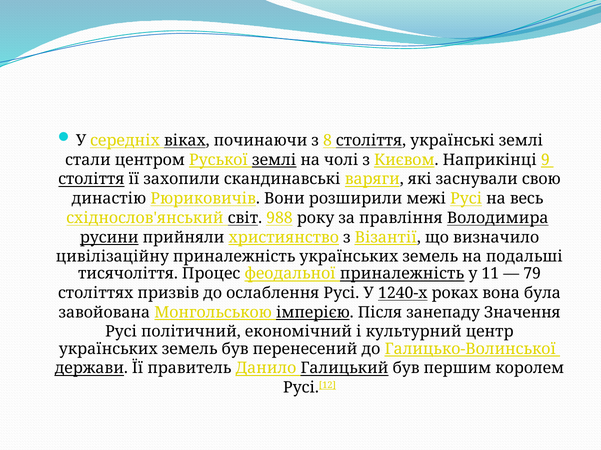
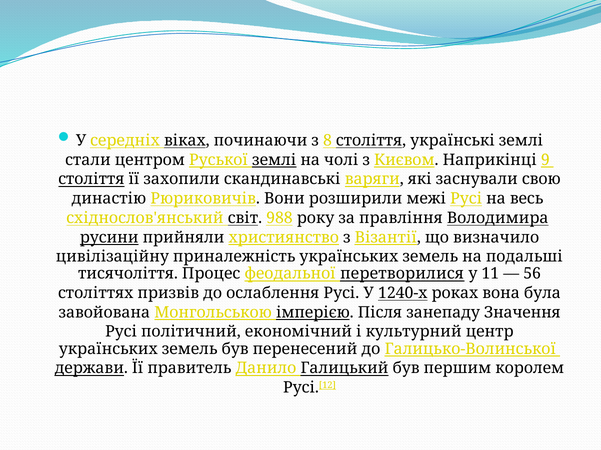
феодальної приналежність: приналежність -> перетворилися
79: 79 -> 56
